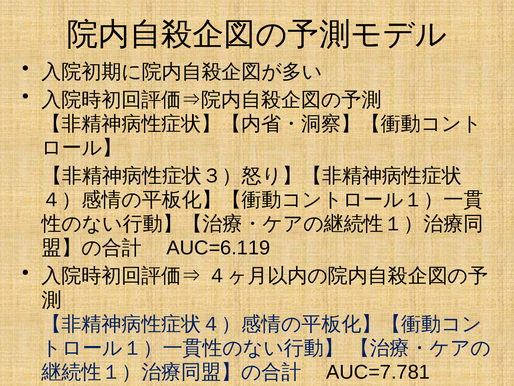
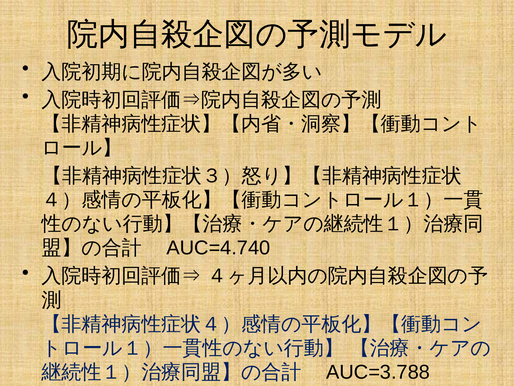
AUC=6.119: AUC=6.119 -> AUC=4.740
AUC=7.781: AUC=7.781 -> AUC=3.788
